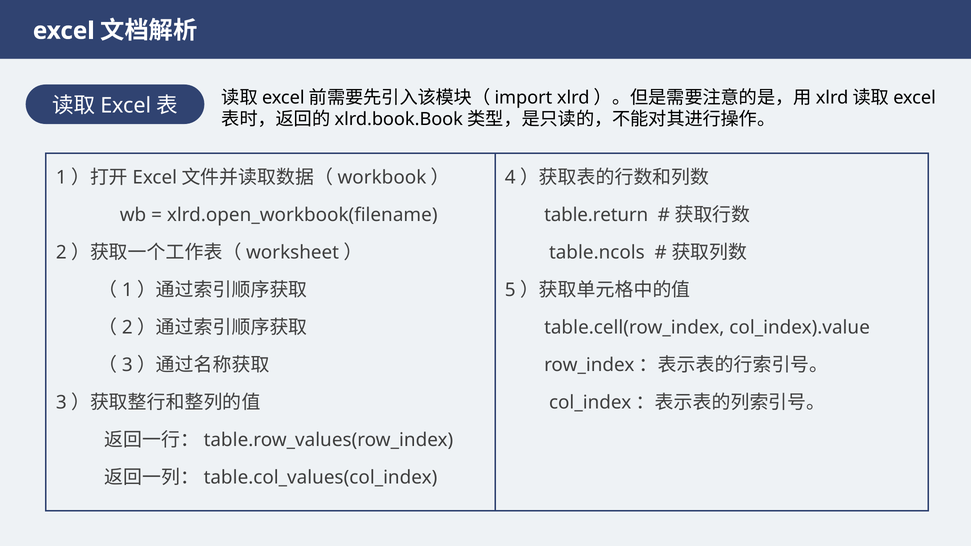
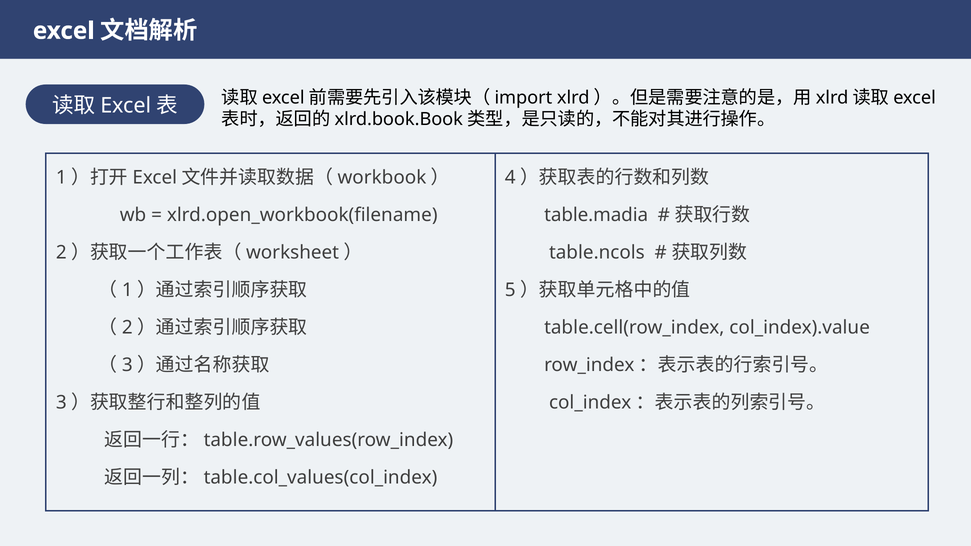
table.return: table.return -> table.madia
